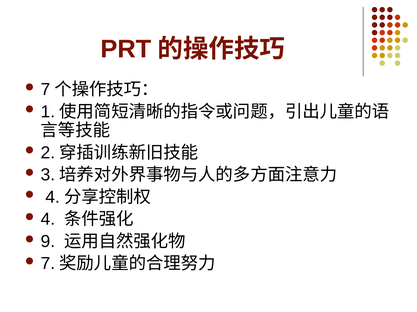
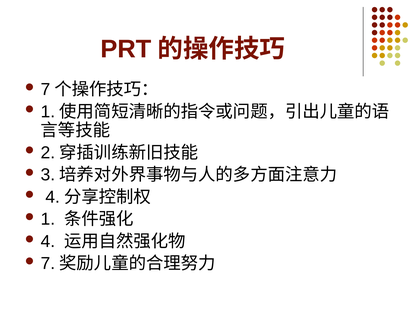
4 at (48, 220): 4 -> 1
9 at (48, 242): 9 -> 4
